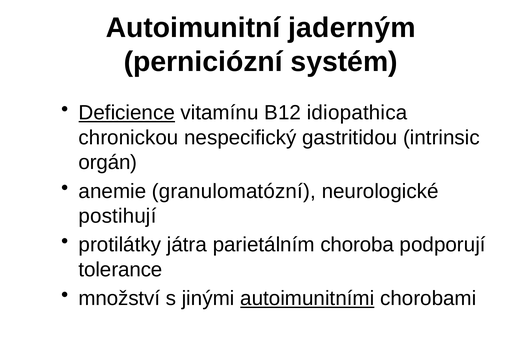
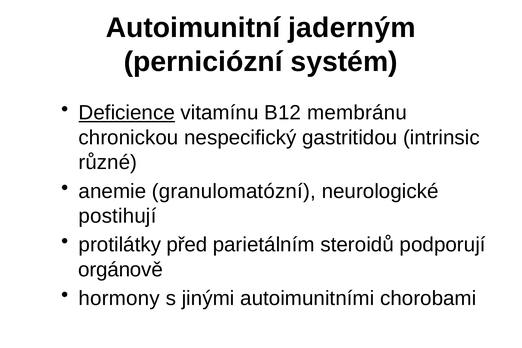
idiopathica: idiopathica -> membránu
orgán: orgán -> různé
játra: játra -> před
choroba: choroba -> steroidů
tolerance: tolerance -> orgánově
množství: množství -> hormony
autoimunitními underline: present -> none
